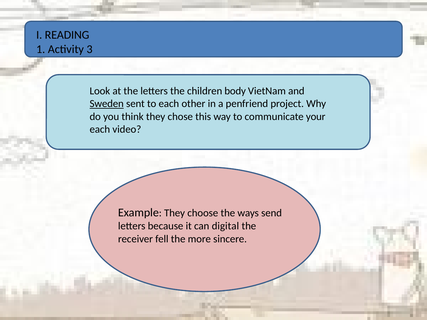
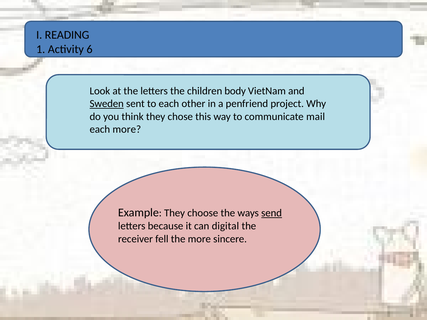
3: 3 -> 6
your: your -> mail
each video: video -> more
send underline: none -> present
